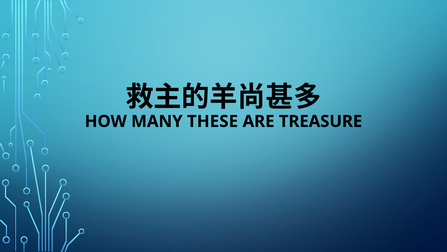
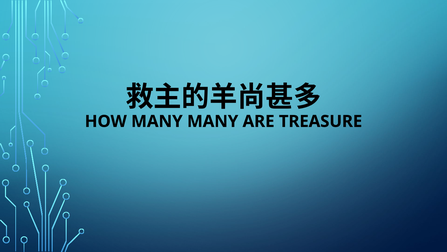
MANY THESE: THESE -> MANY
